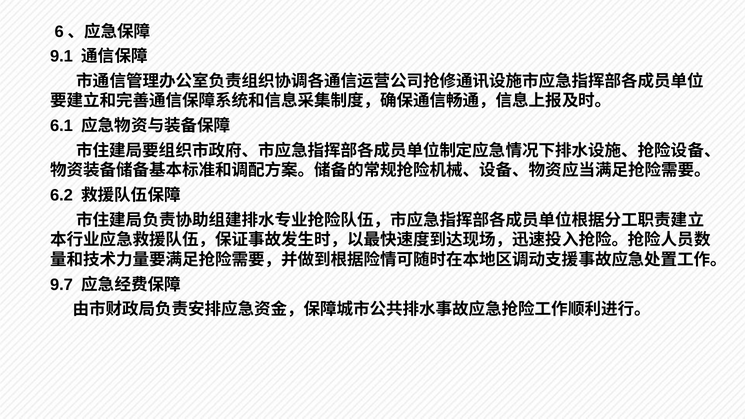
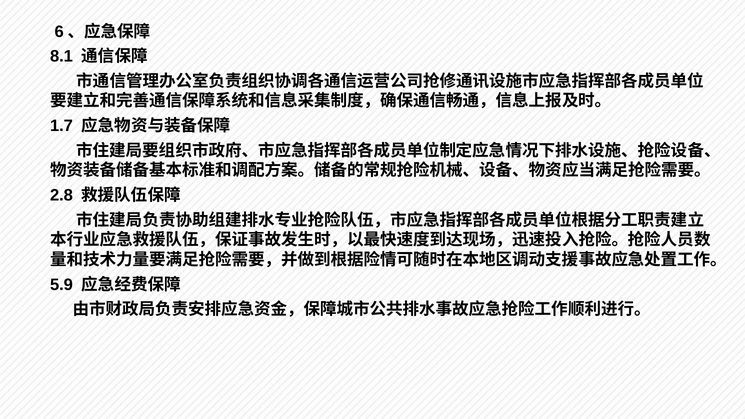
9.1: 9.1 -> 8.1
6.1: 6.1 -> 1.7
6.2: 6.2 -> 2.8
9.7: 9.7 -> 5.9
